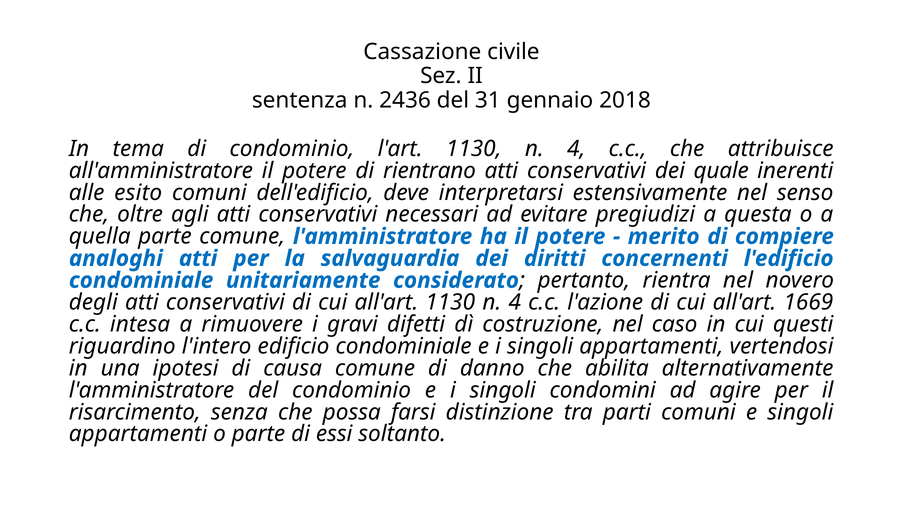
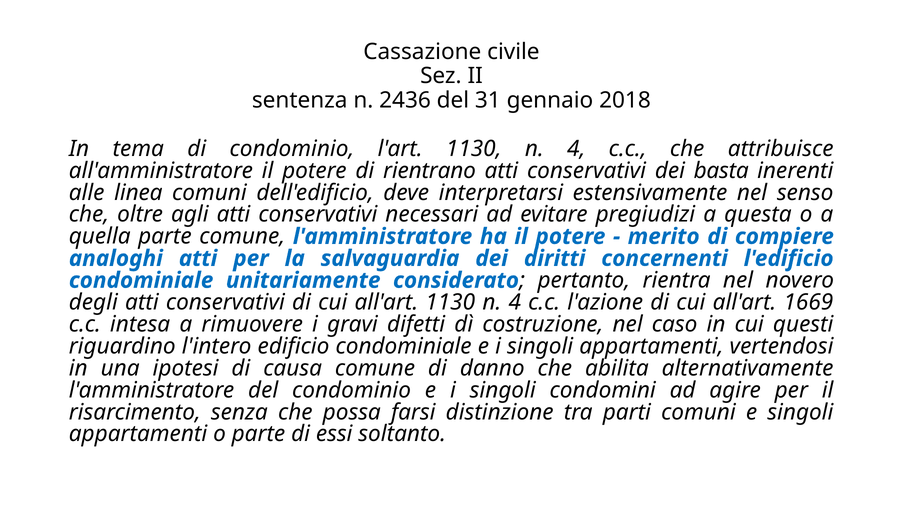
quale: quale -> basta
esito: esito -> linea
